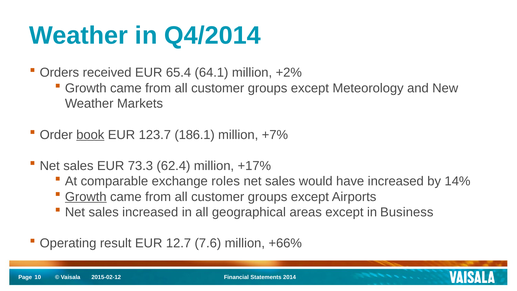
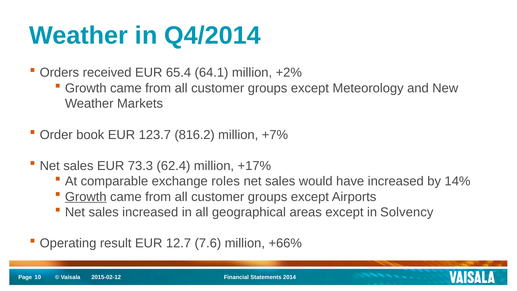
book underline: present -> none
186.1: 186.1 -> 816.2
Business: Business -> Solvency
